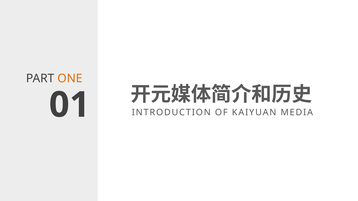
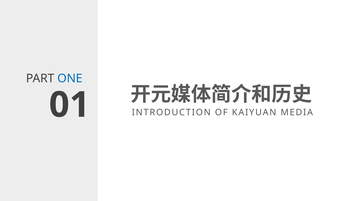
ONE colour: orange -> blue
